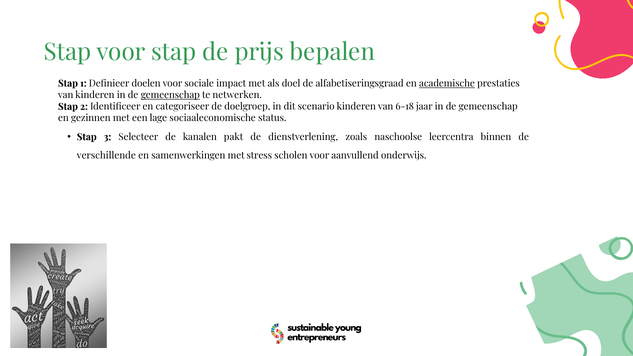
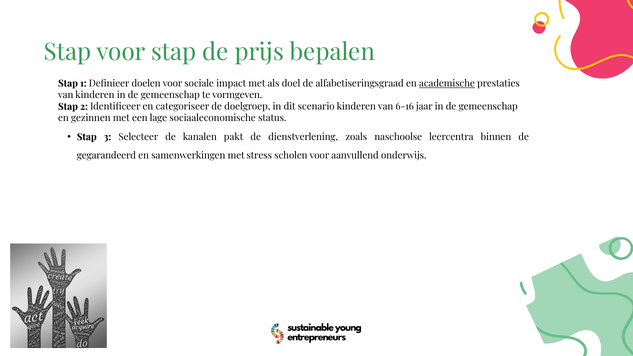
gemeenschap at (170, 95) underline: present -> none
netwerken: netwerken -> vormgeven
6-18: 6-18 -> 6-16
verschillende: verschillende -> gegarandeerd
